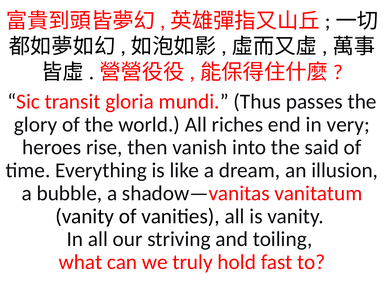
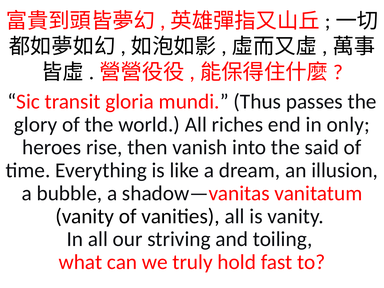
very: very -> only
